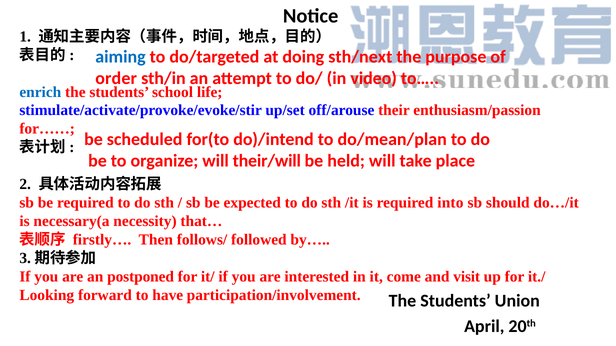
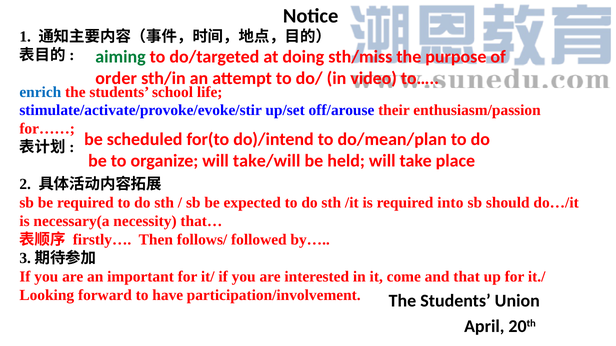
aiming colour: blue -> green
sth/next: sth/next -> sth/miss
their/will: their/will -> take/will
postponed: postponed -> important
visit: visit -> that
